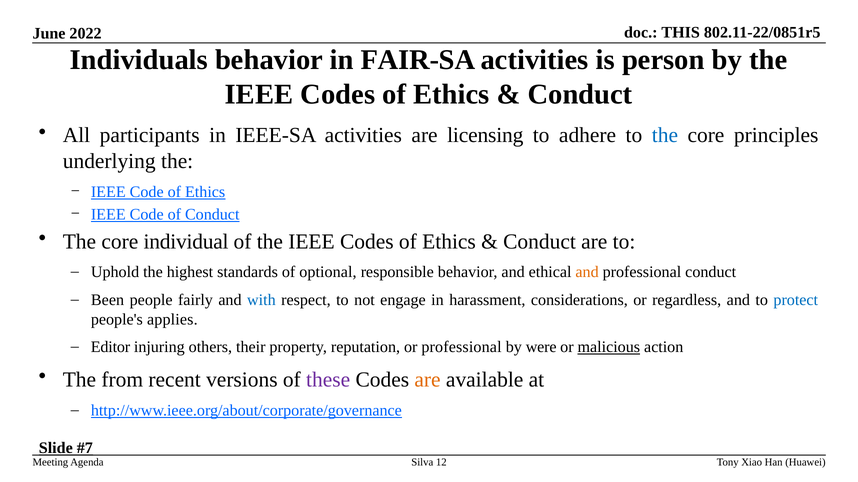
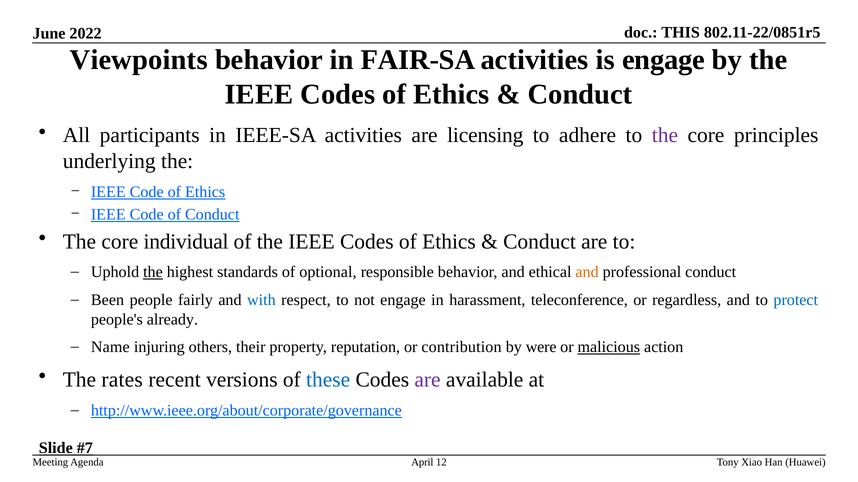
Individuals: Individuals -> Viewpoints
is person: person -> engage
the at (665, 136) colour: blue -> purple
the at (153, 273) underline: none -> present
considerations: considerations -> teleconference
applies: applies -> already
Editor: Editor -> Name
or professional: professional -> contribution
from: from -> rates
these colour: purple -> blue
are at (428, 380) colour: orange -> purple
Silva: Silva -> April
